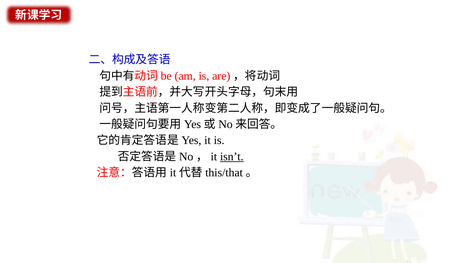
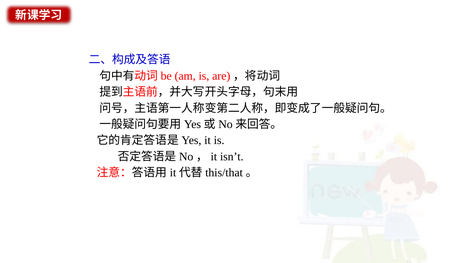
isn’t underline: present -> none
